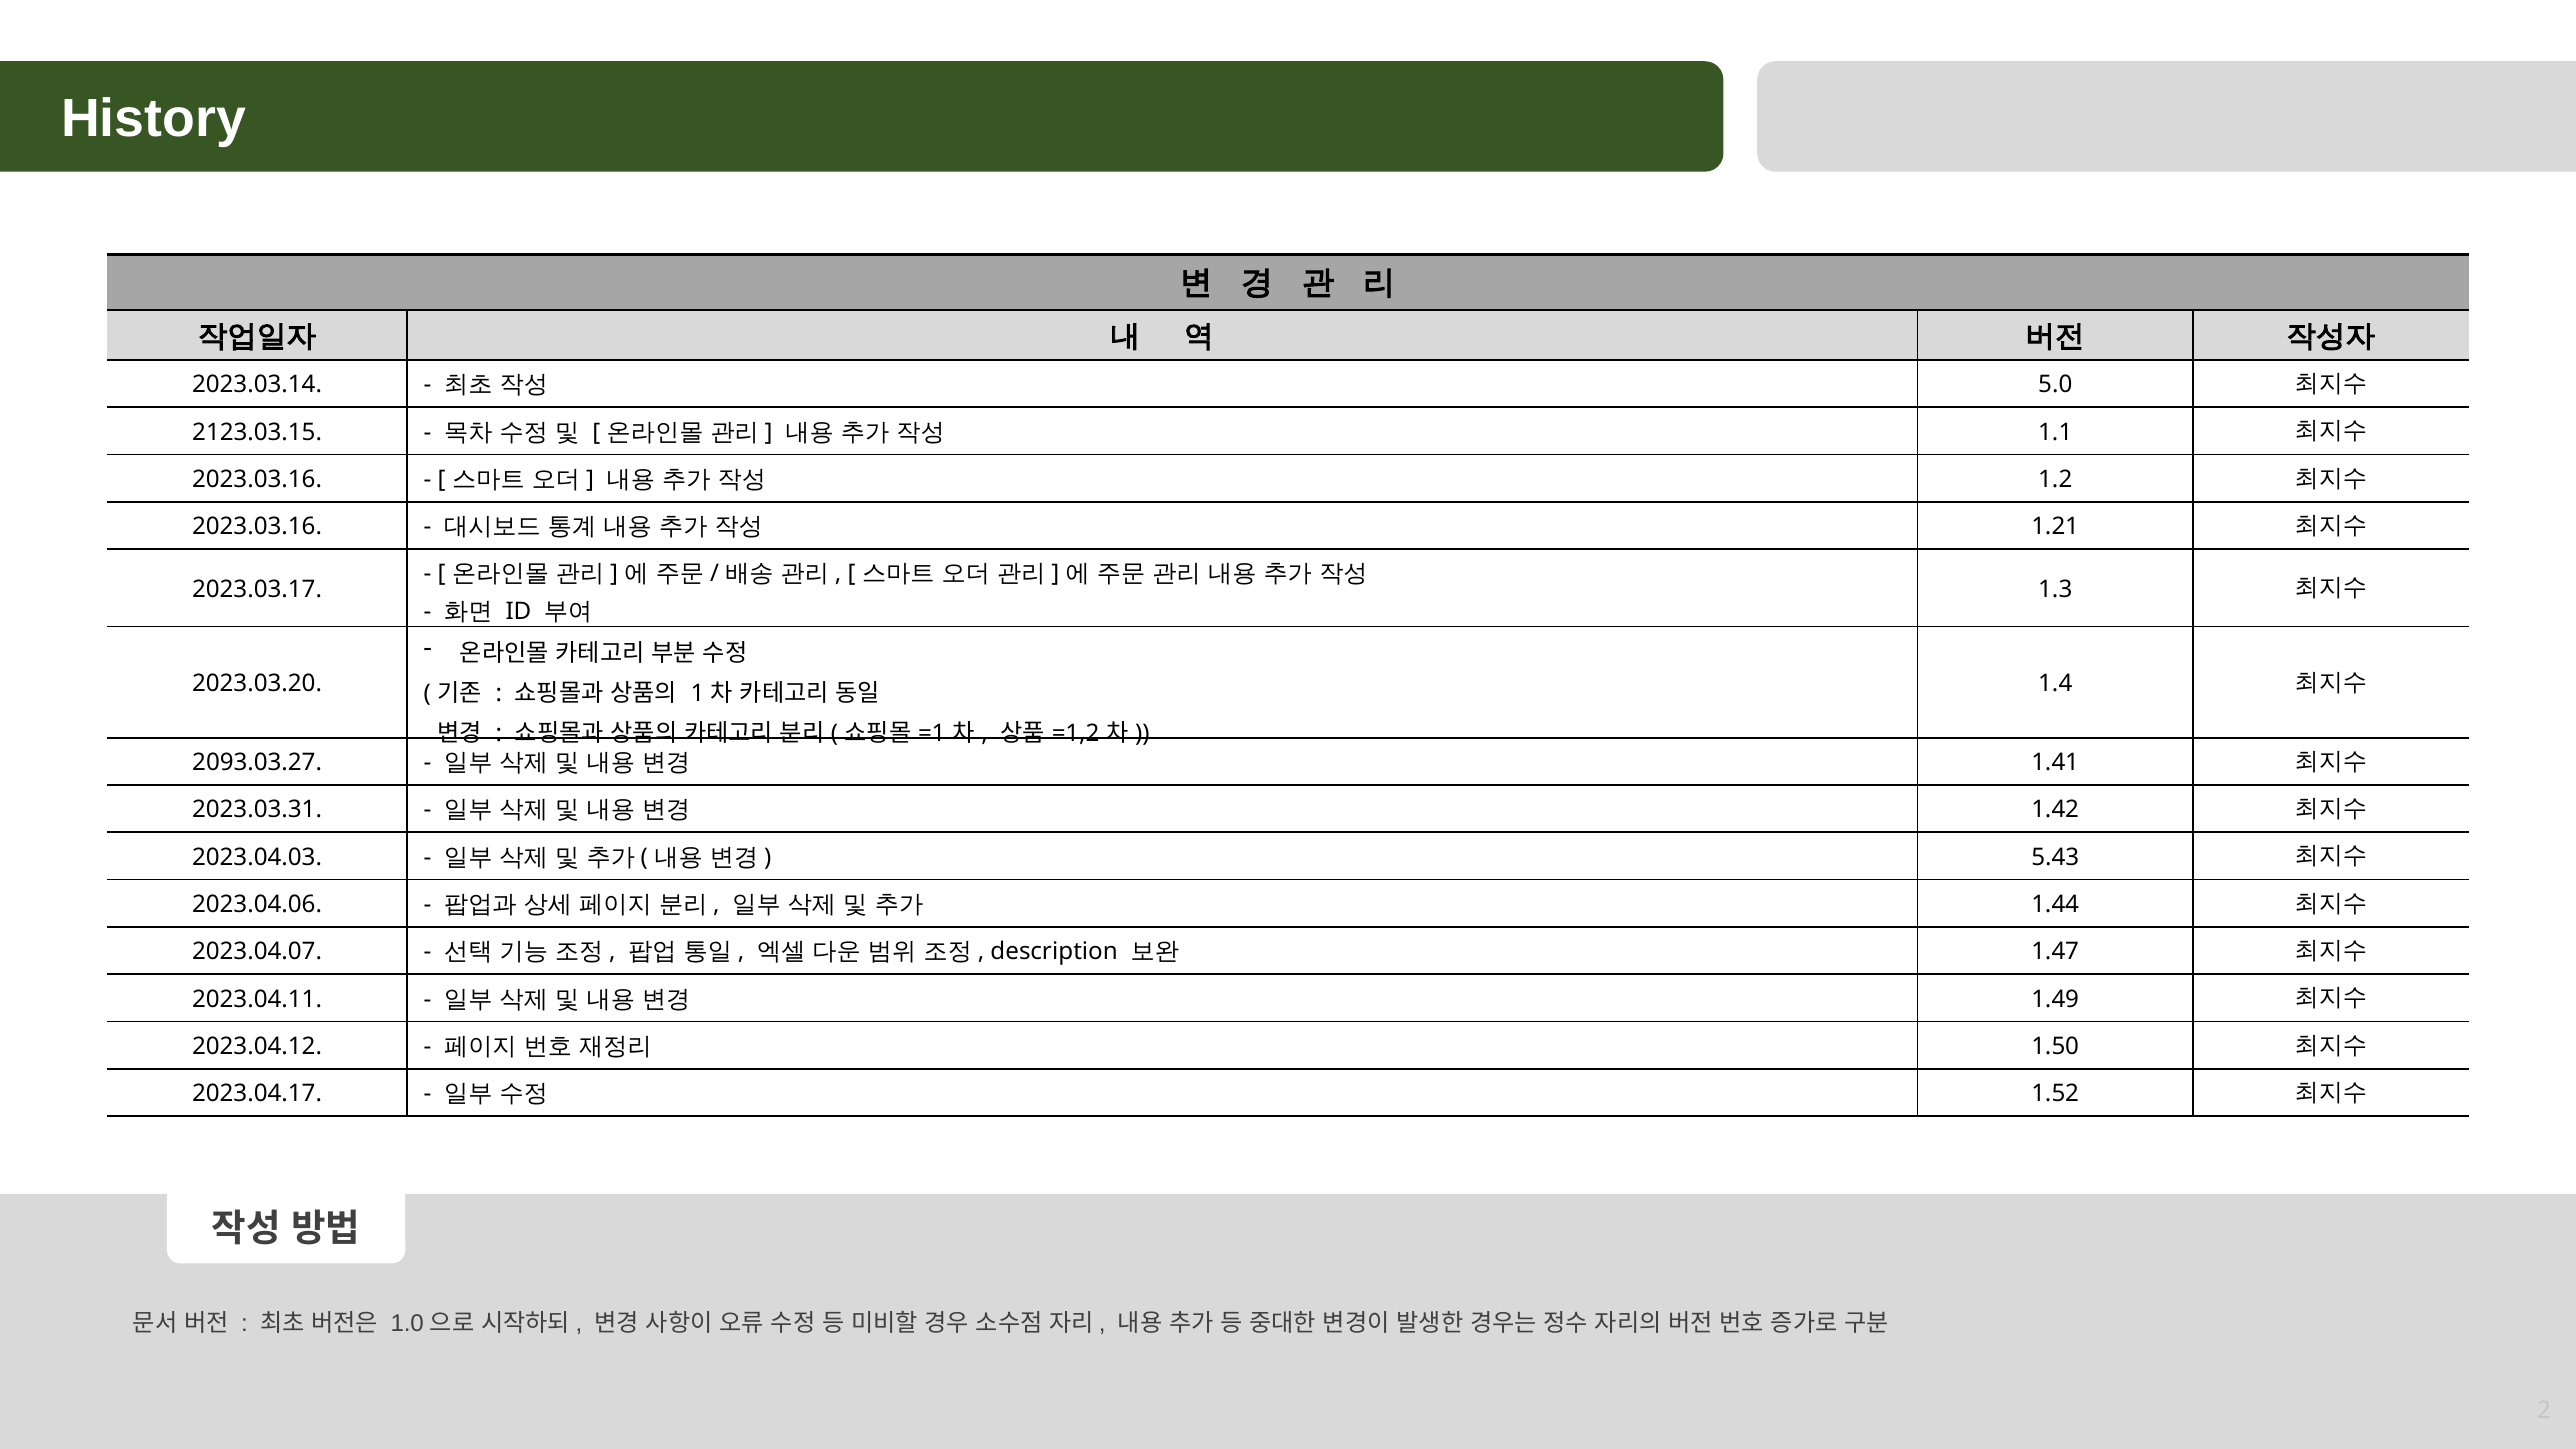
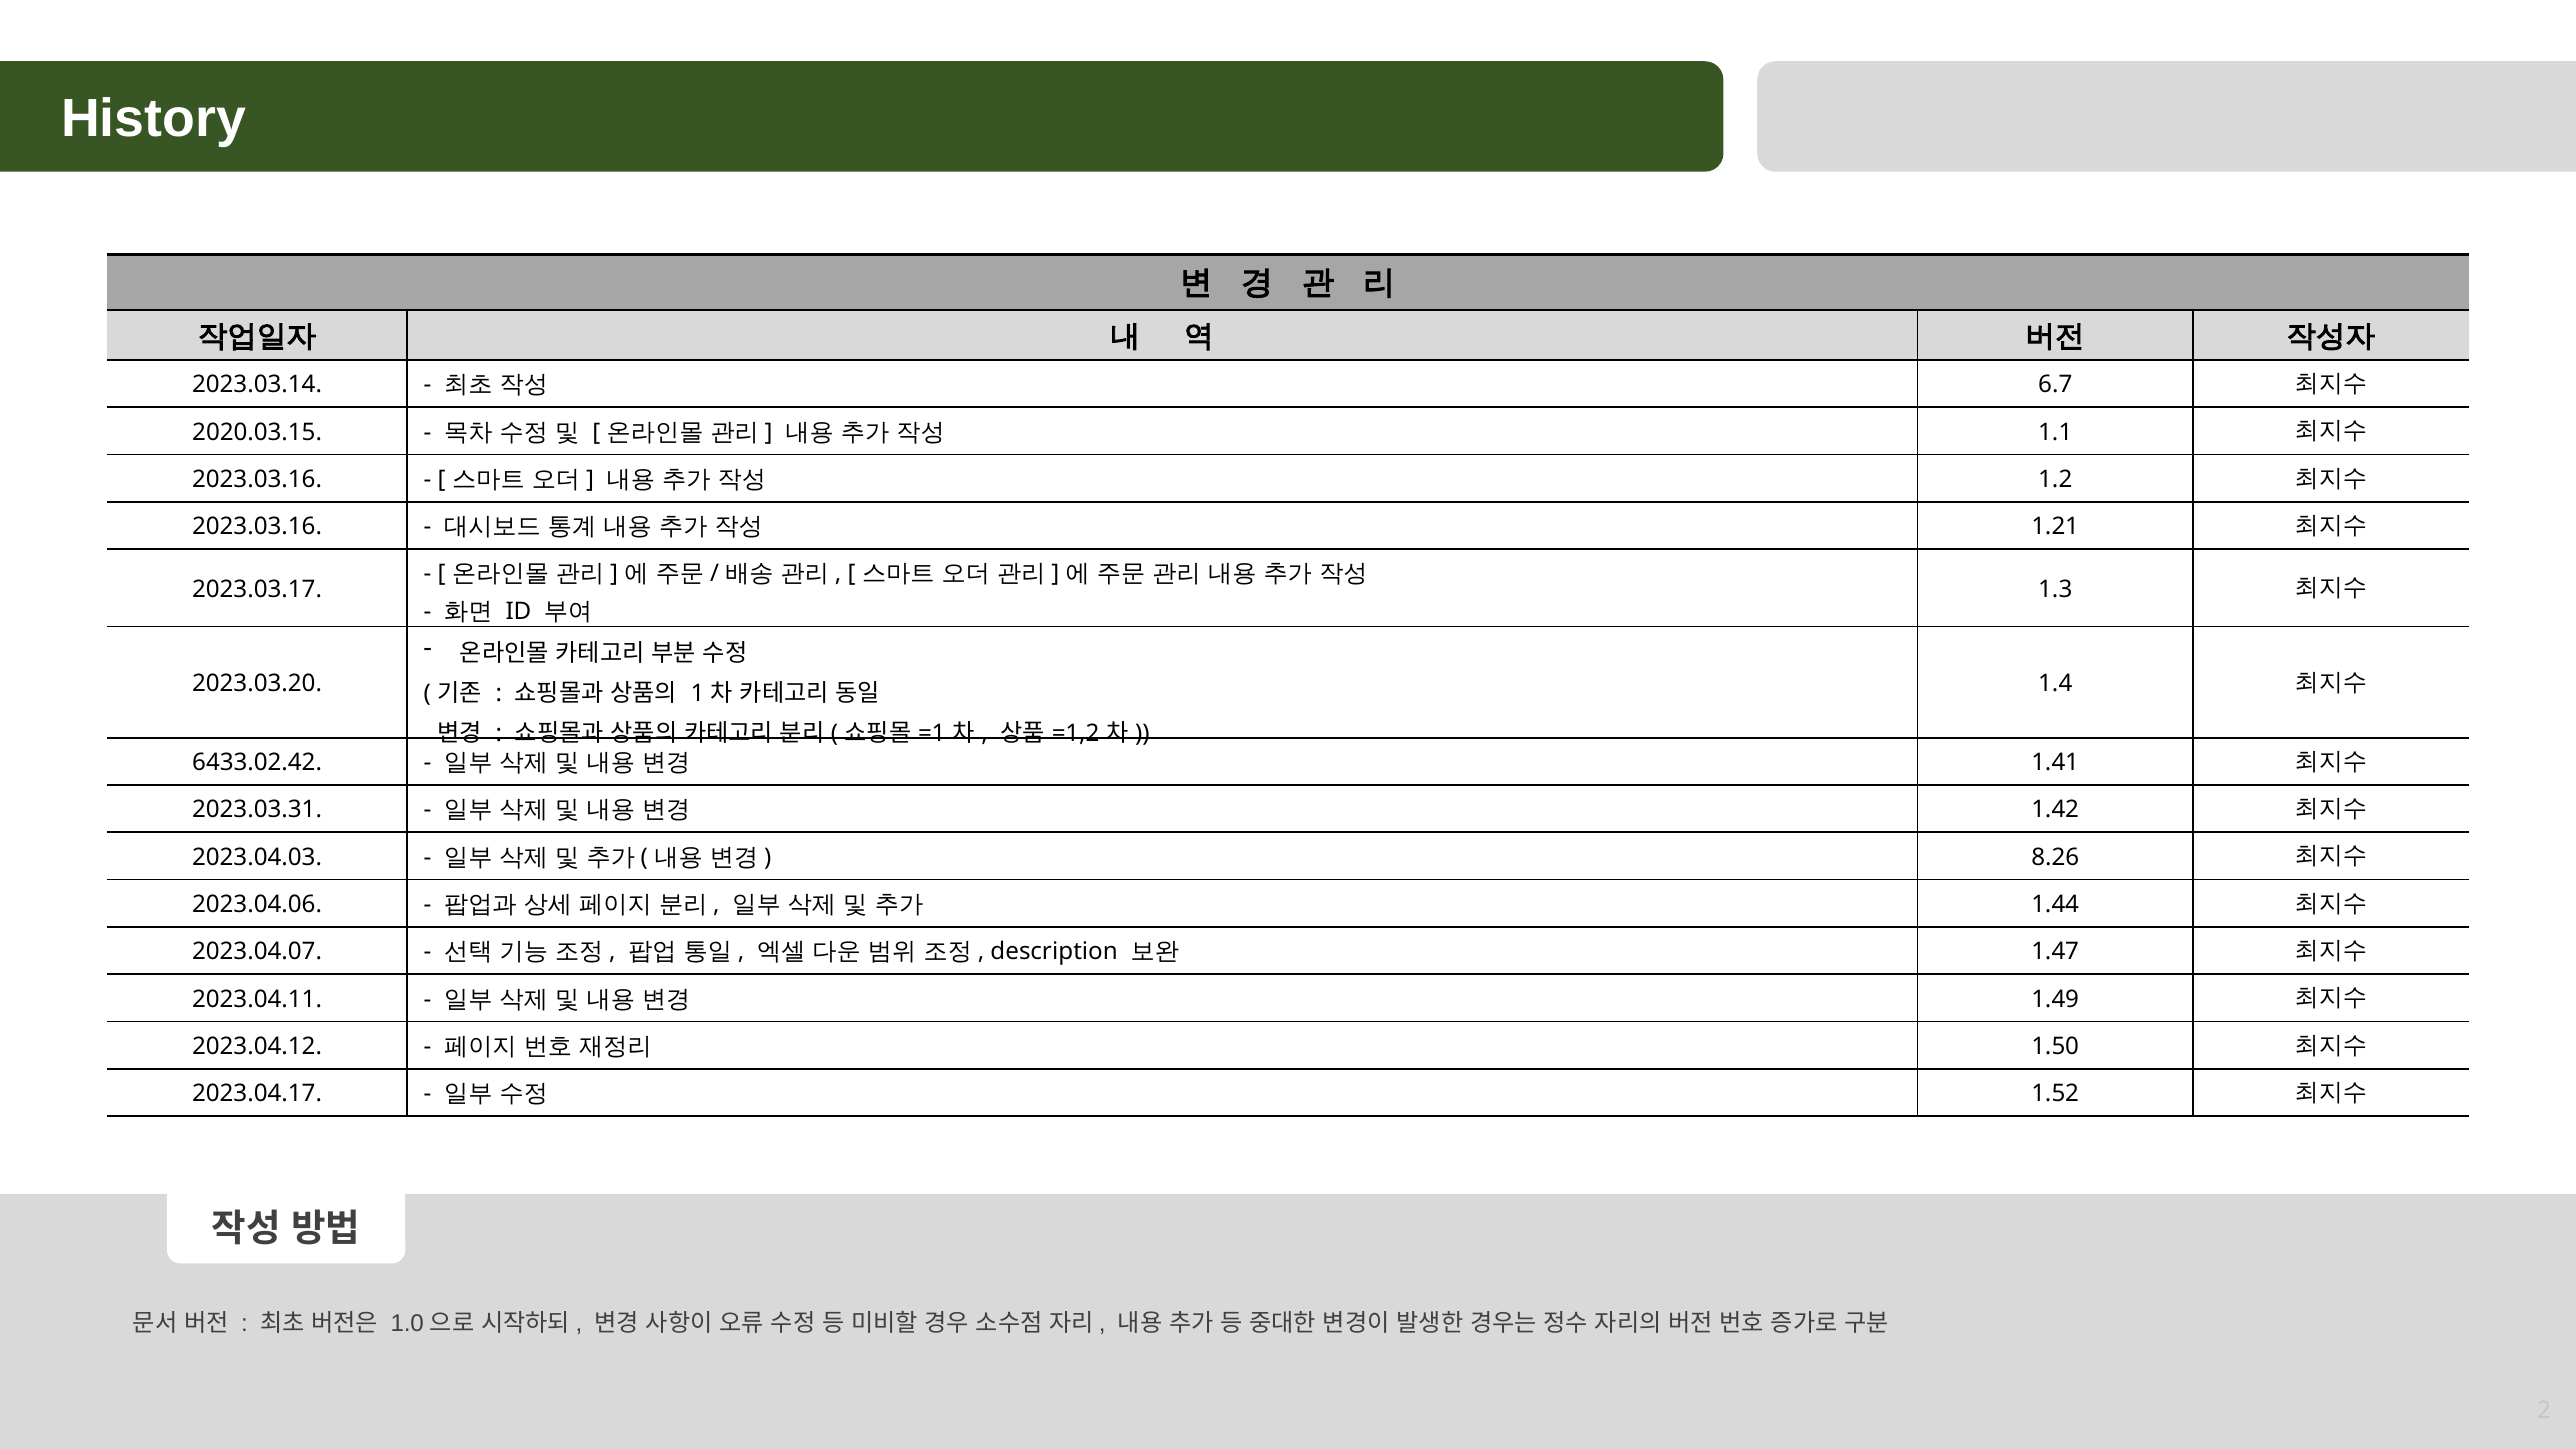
5.0: 5.0 -> 6.7
2123.03.15: 2123.03.15 -> 2020.03.15
2093.03.27: 2093.03.27 -> 6433.02.42
5.43: 5.43 -> 8.26
